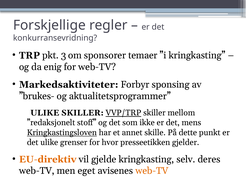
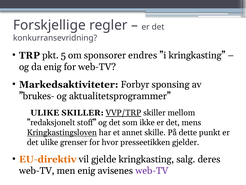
3: 3 -> 5
temaer: temaer -> endres
selv: selv -> salg
men eget: eget -> enig
web-TV at (152, 170) colour: orange -> purple
